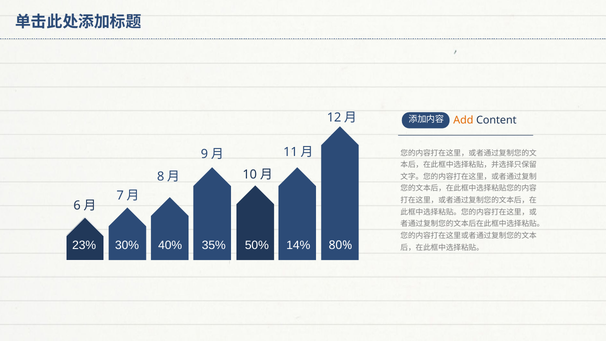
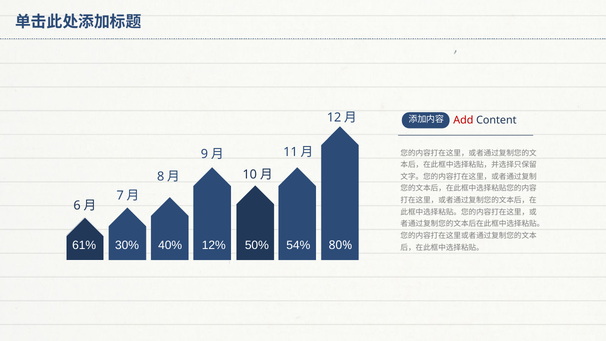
Add colour: orange -> red
23%: 23% -> 61%
35%: 35% -> 12%
14%: 14% -> 54%
